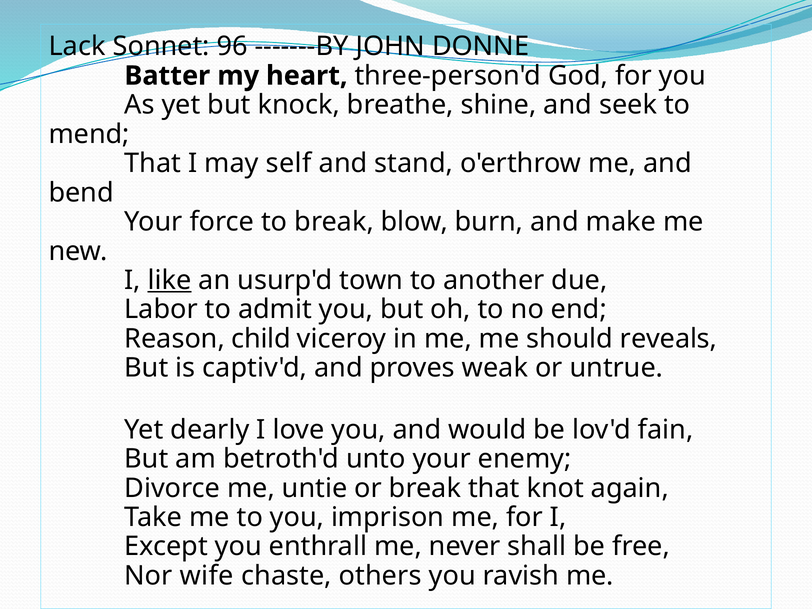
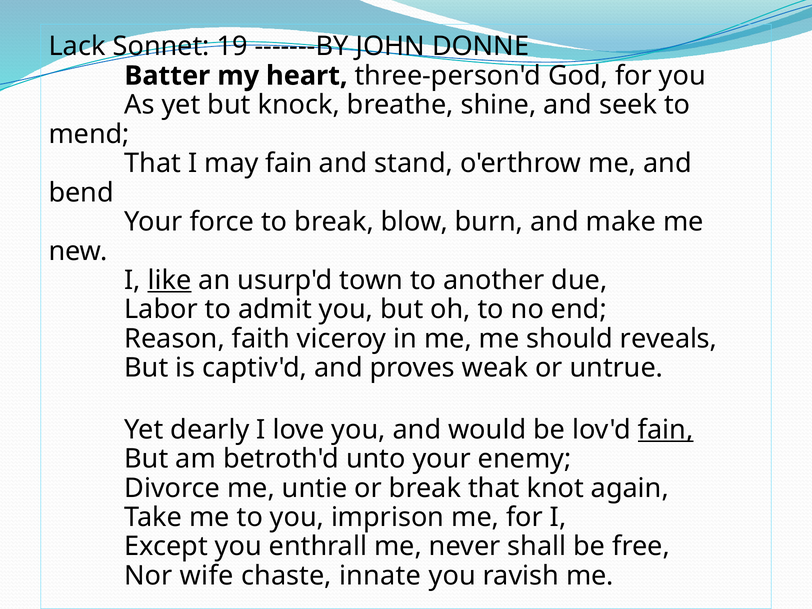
96: 96 -> 19
may self: self -> fain
child: child -> faith
fain at (666, 430) underline: none -> present
others: others -> innate
